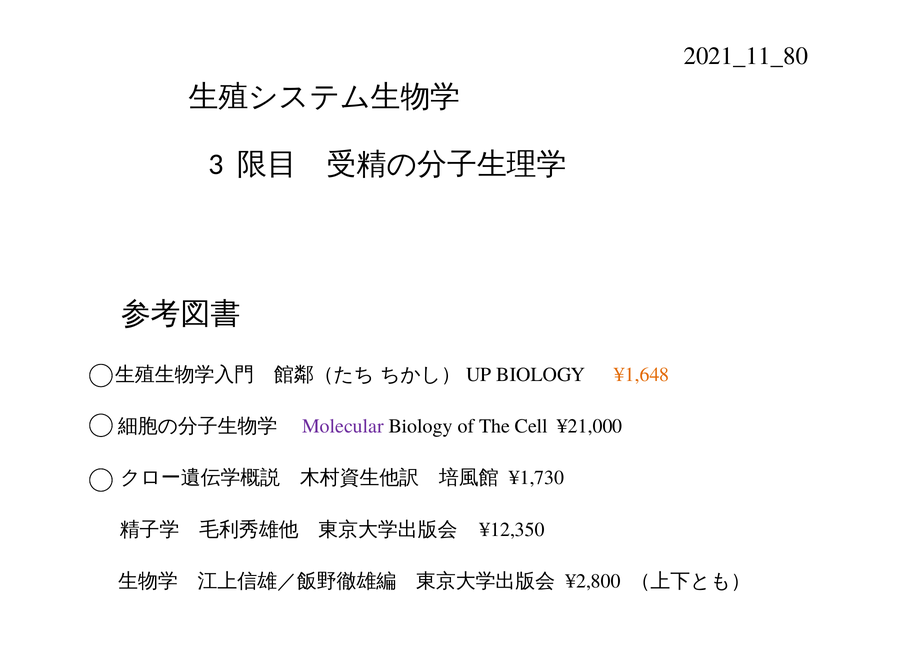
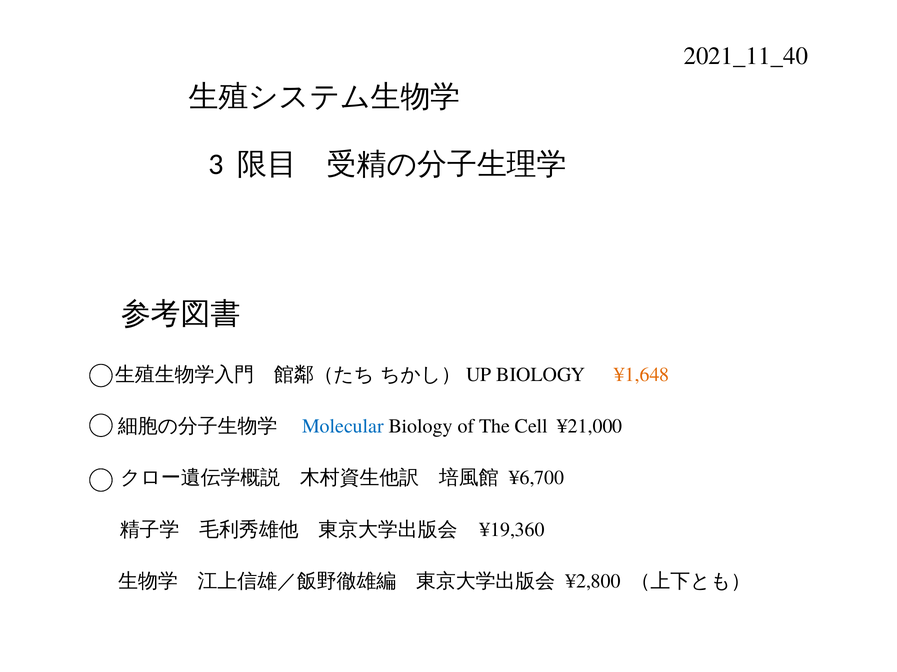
2021_11_80: 2021_11_80 -> 2021_11_40
Molecular colour: purple -> blue
¥1,730: ¥1,730 -> ¥6,700
¥12,350: ¥12,350 -> ¥19,360
